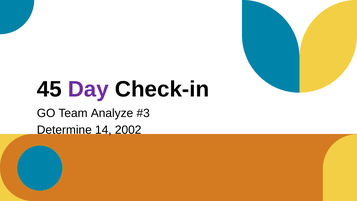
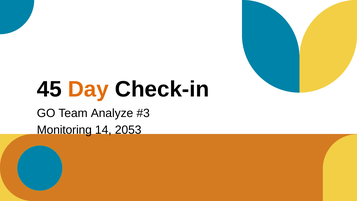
Day colour: purple -> orange
Determine: Determine -> Monitoring
2002: 2002 -> 2053
